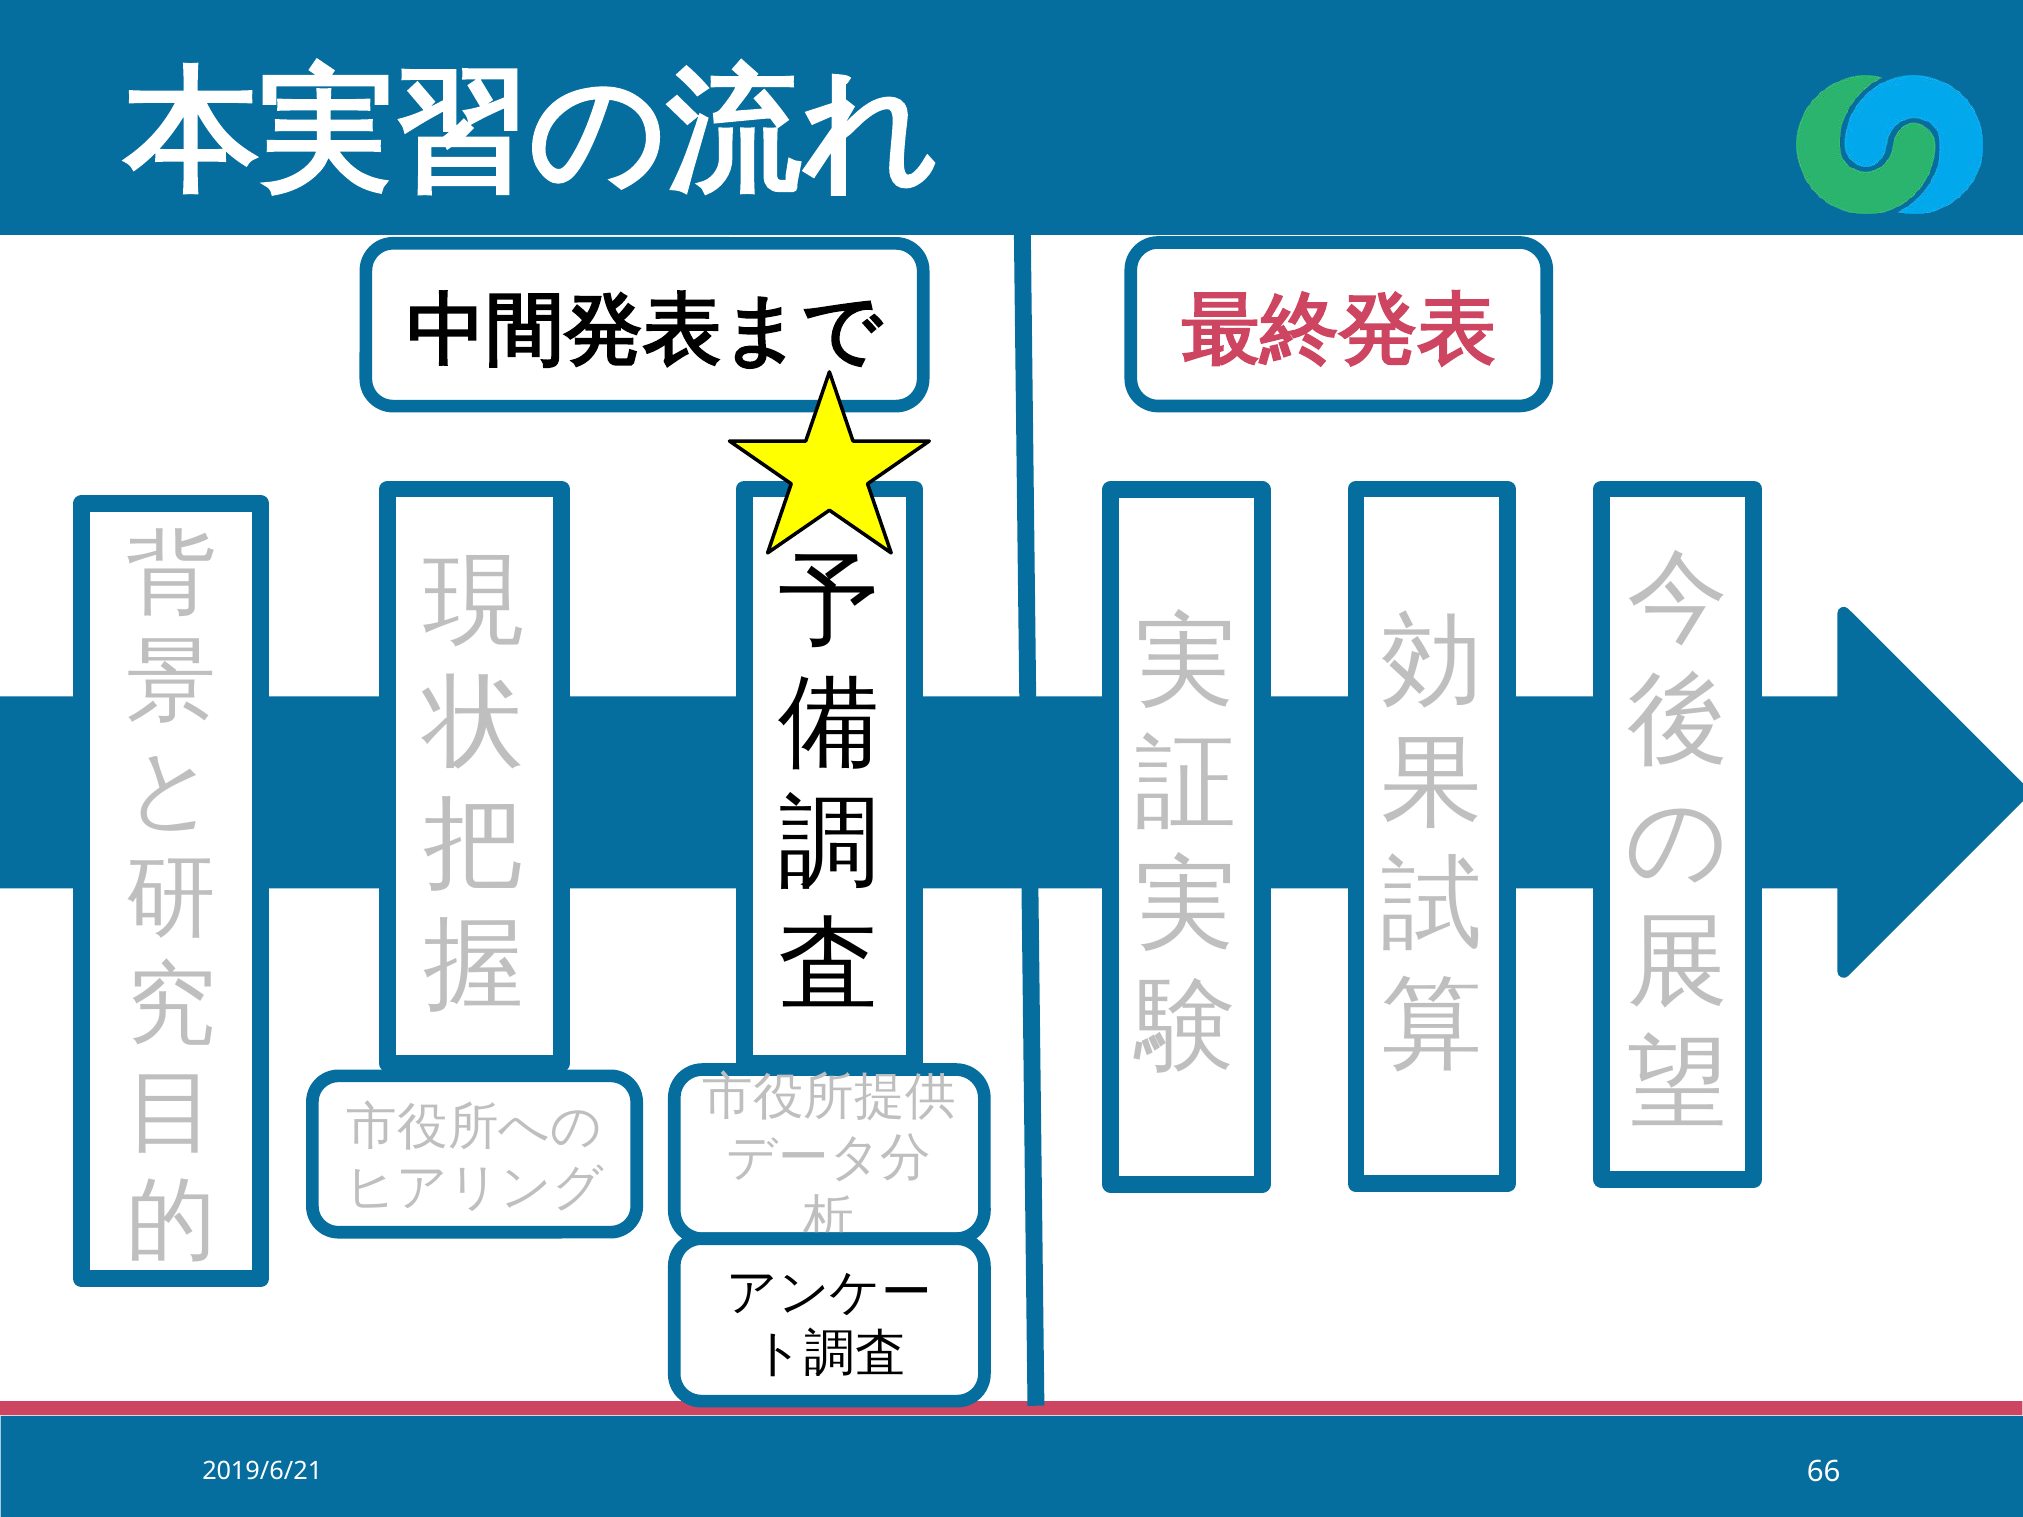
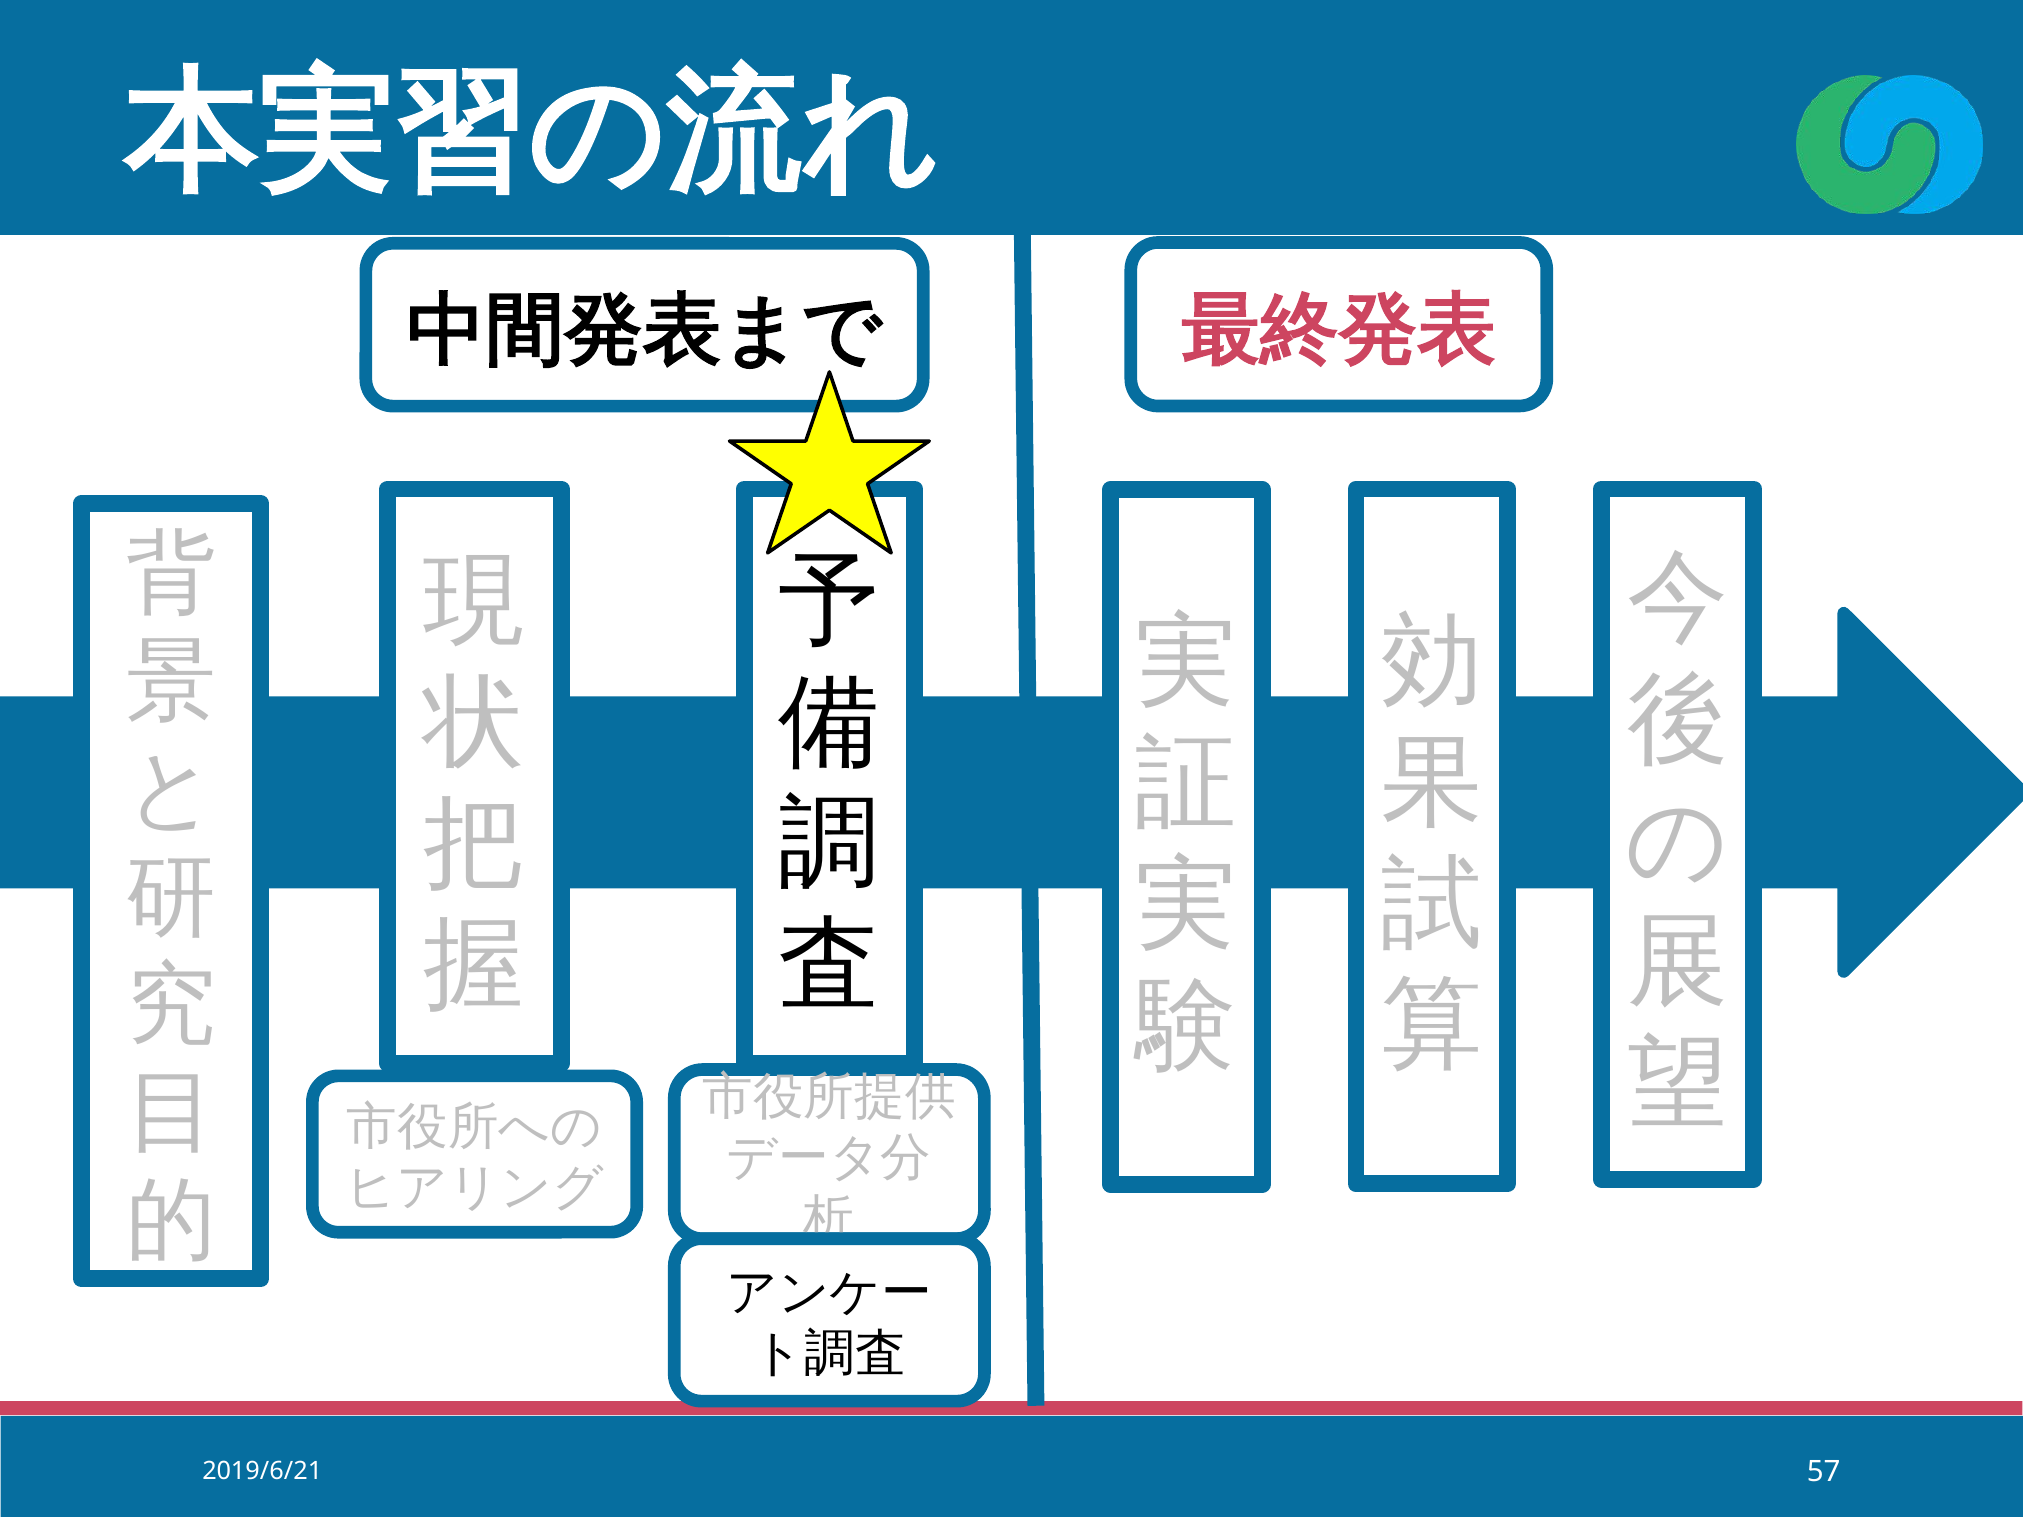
66: 66 -> 57
